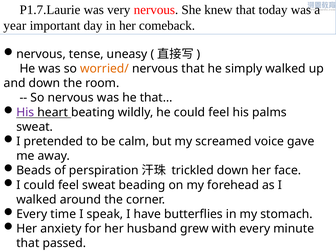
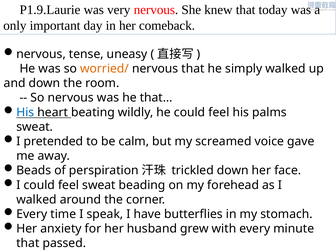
P1.7.Laurie: P1.7.Laurie -> P1.9.Laurie
year: year -> only
His at (25, 112) colour: purple -> blue
